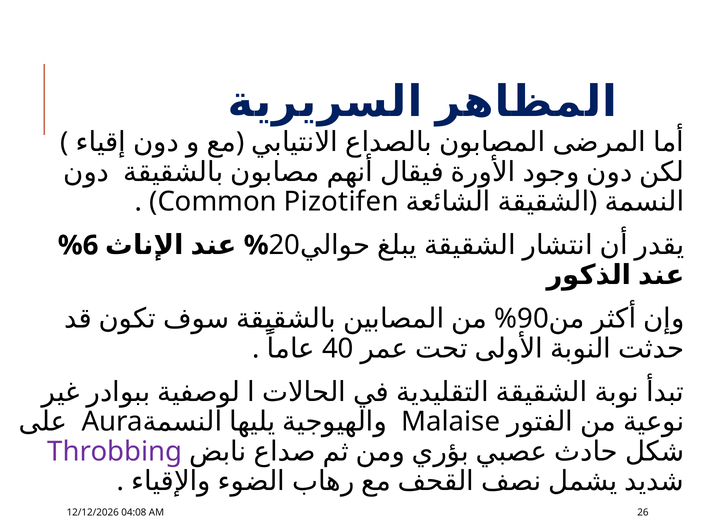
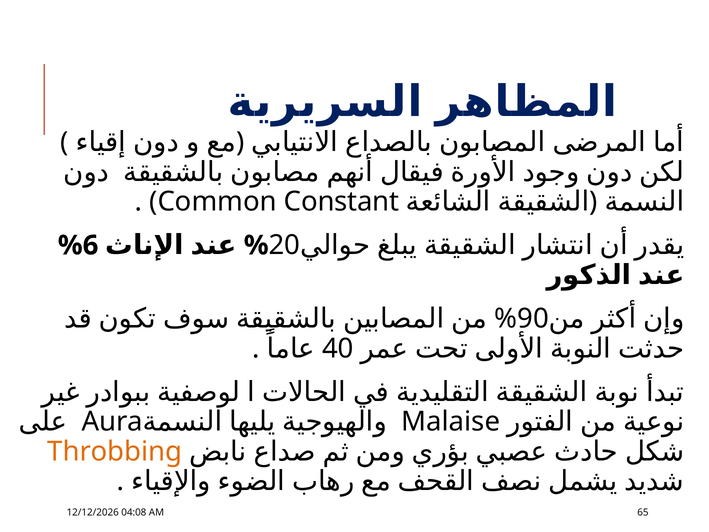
Pizotifen: Pizotifen -> Constant
Throbbing colour: purple -> orange
26: 26 -> 65
